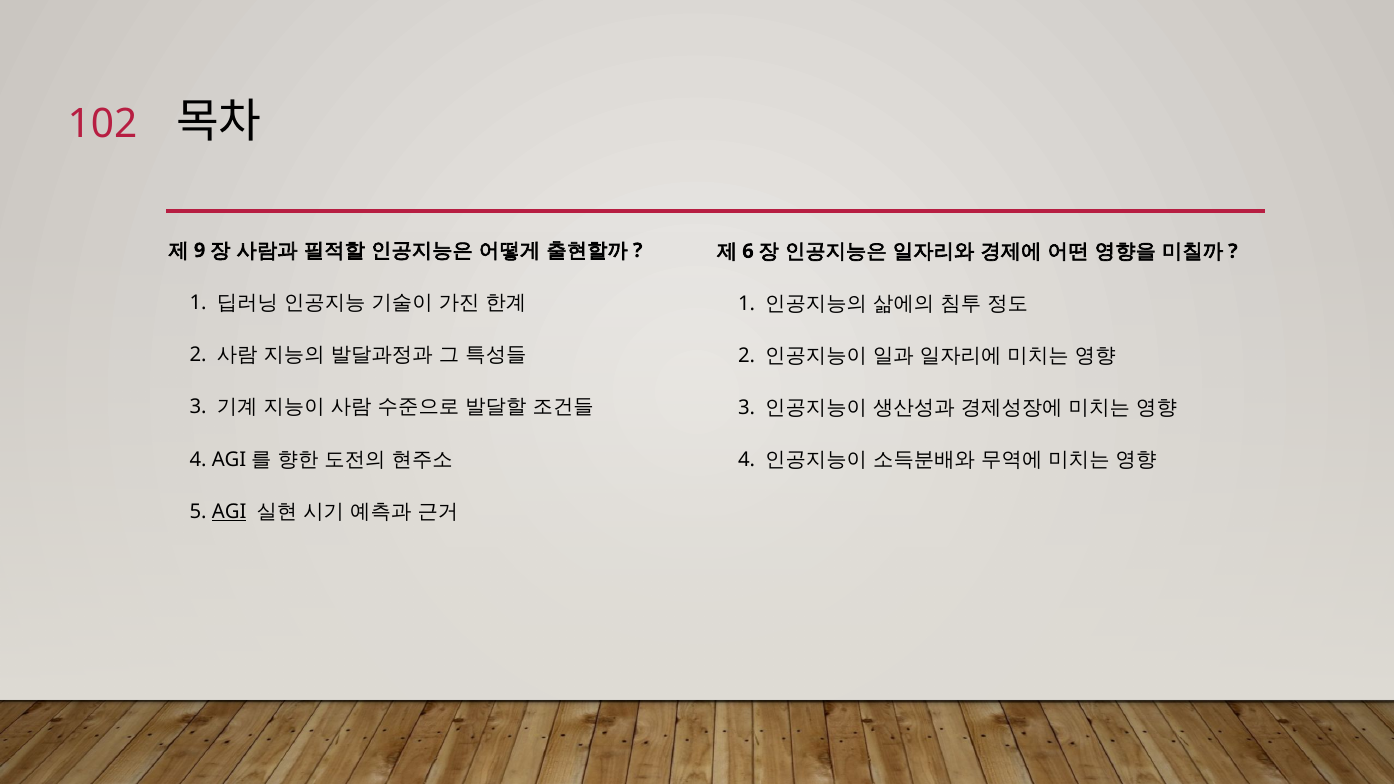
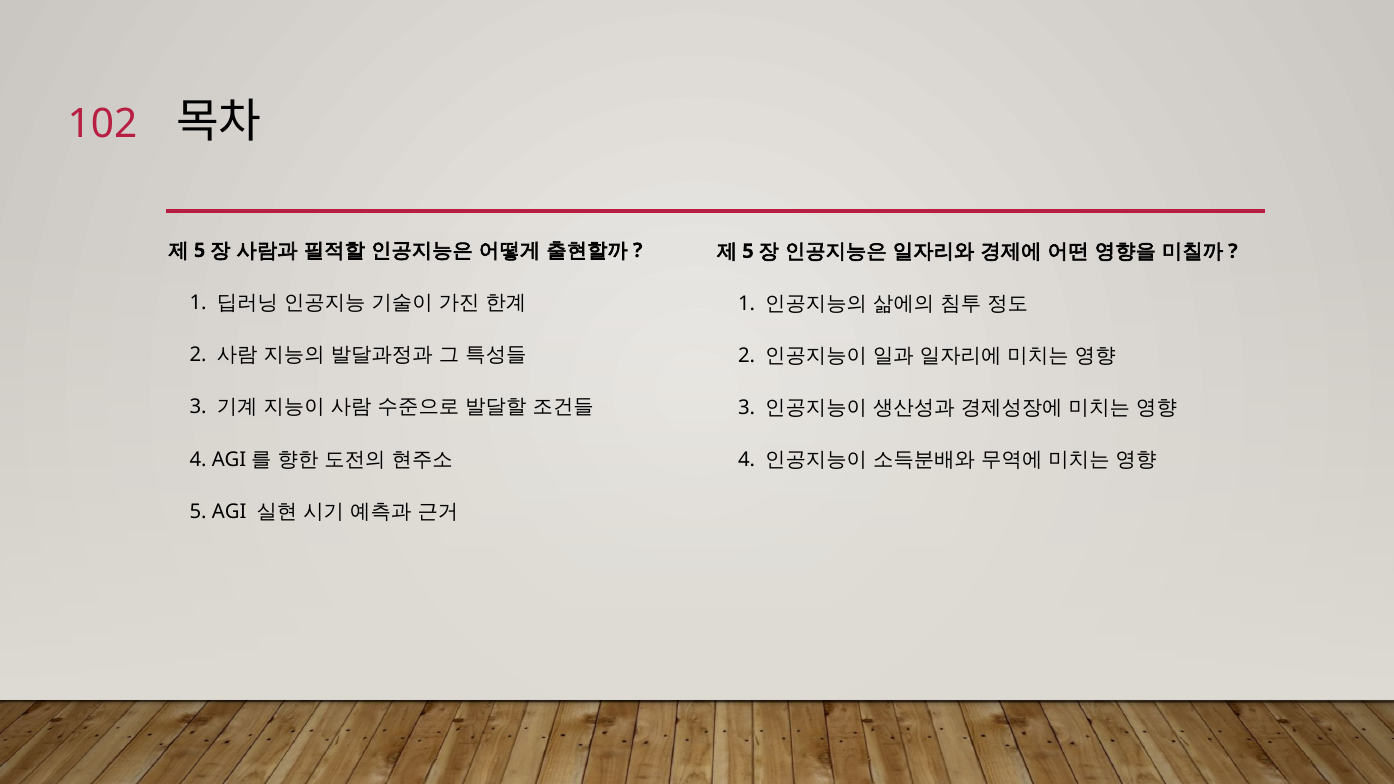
9 at (200, 250): 9 -> 5
6 at (748, 251): 6 -> 5
AGI underline: present -> none
